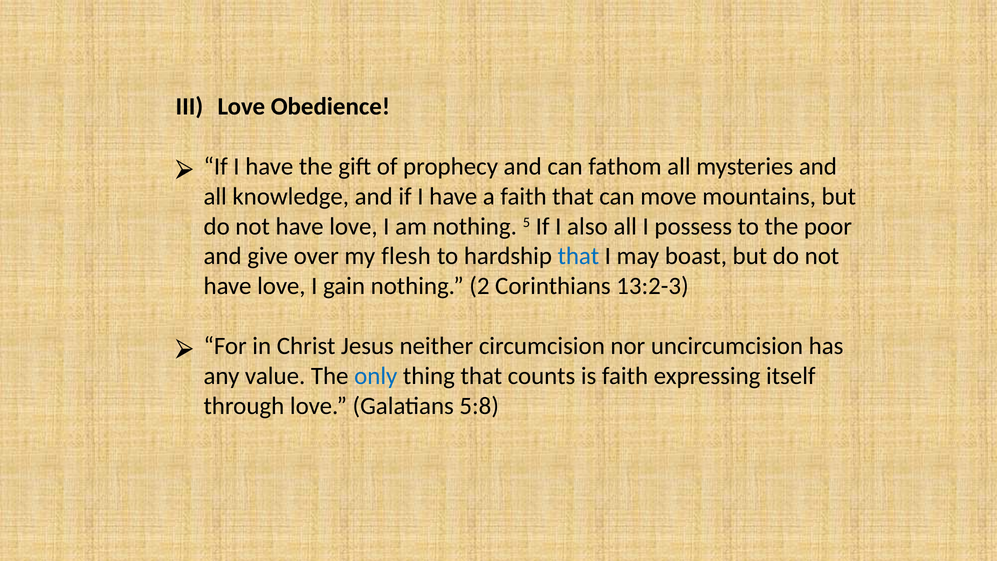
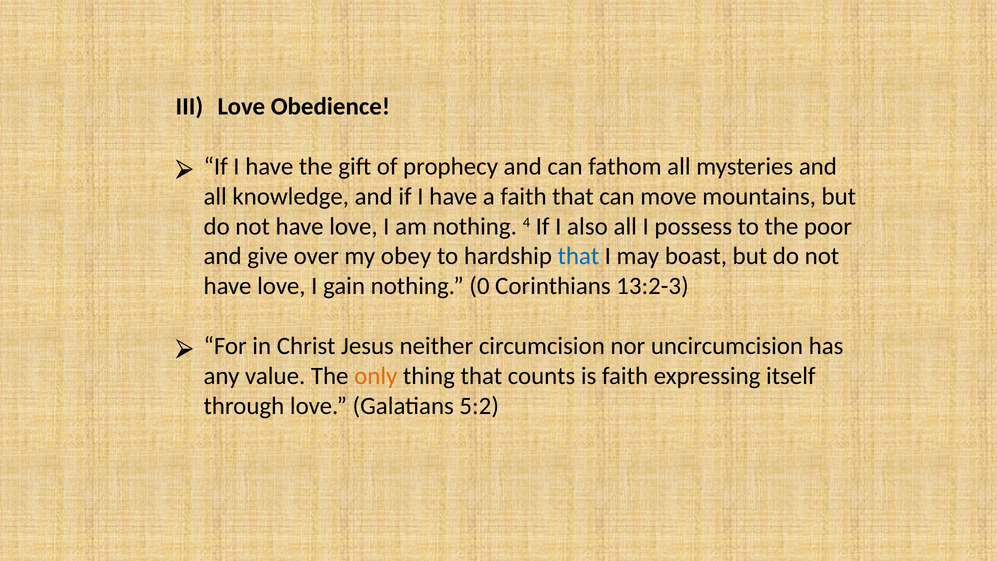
5: 5 -> 4
flesh: flesh -> obey
2: 2 -> 0
only colour: blue -> orange
5:8: 5:8 -> 5:2
